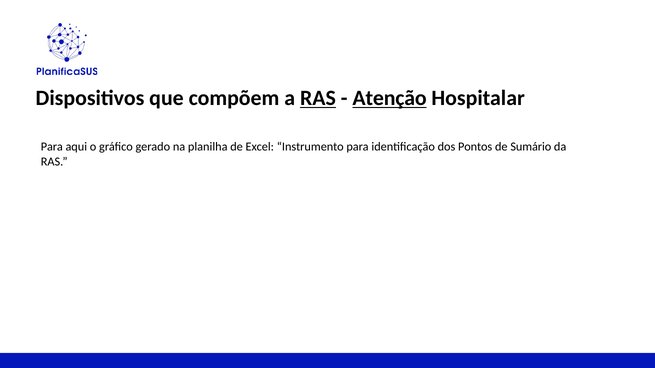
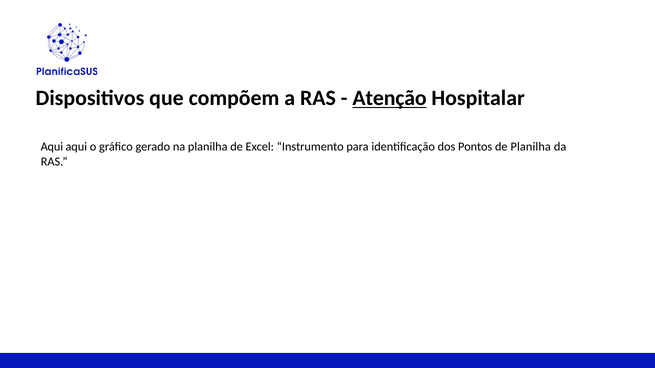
RAS at (318, 98) underline: present -> none
Para at (52, 147): Para -> Aqui
de Sumário: Sumário -> Planilha
